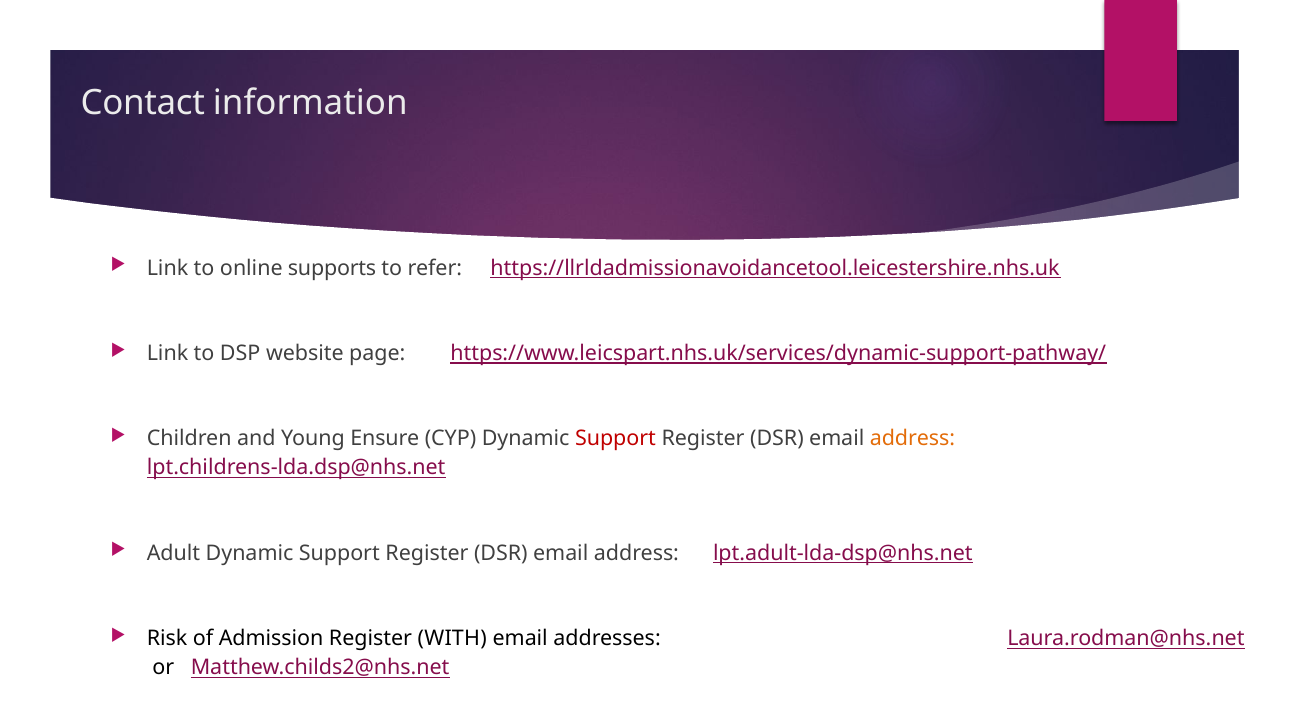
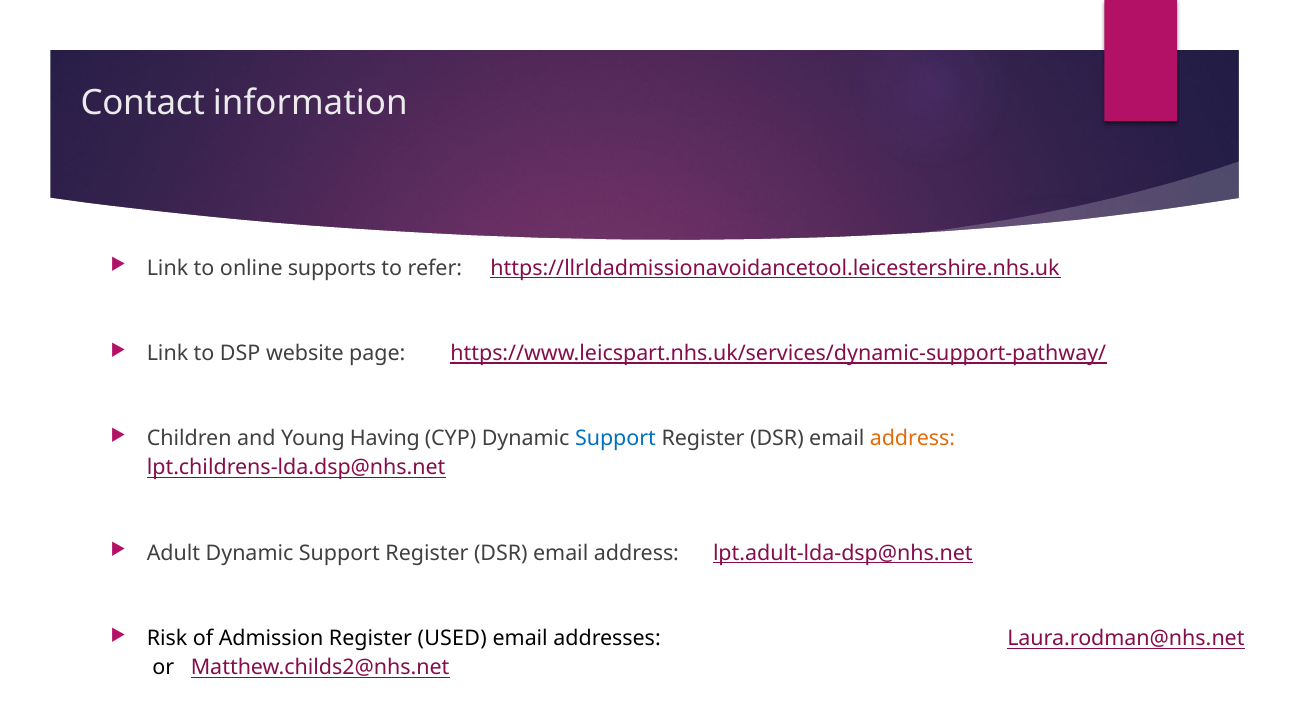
Ensure: Ensure -> Having
Support at (615, 438) colour: red -> blue
WITH: WITH -> USED
